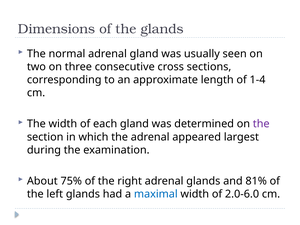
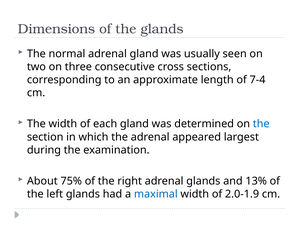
1-4: 1-4 -> 7-4
the at (261, 124) colour: purple -> blue
81%: 81% -> 13%
2.0-6.0: 2.0-6.0 -> 2.0-1.9
